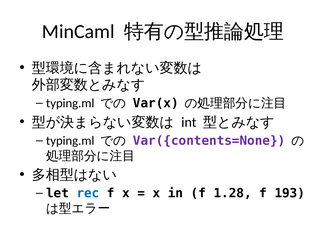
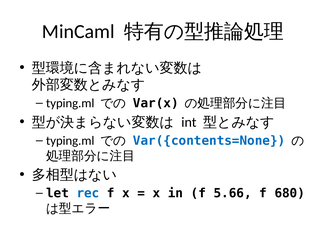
Var({contents=None colour: purple -> blue
1.28: 1.28 -> 5.66
193: 193 -> 680
